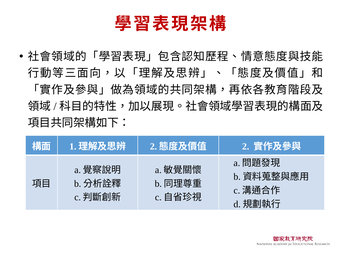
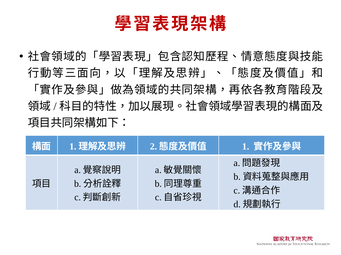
2: 2 -> 1
